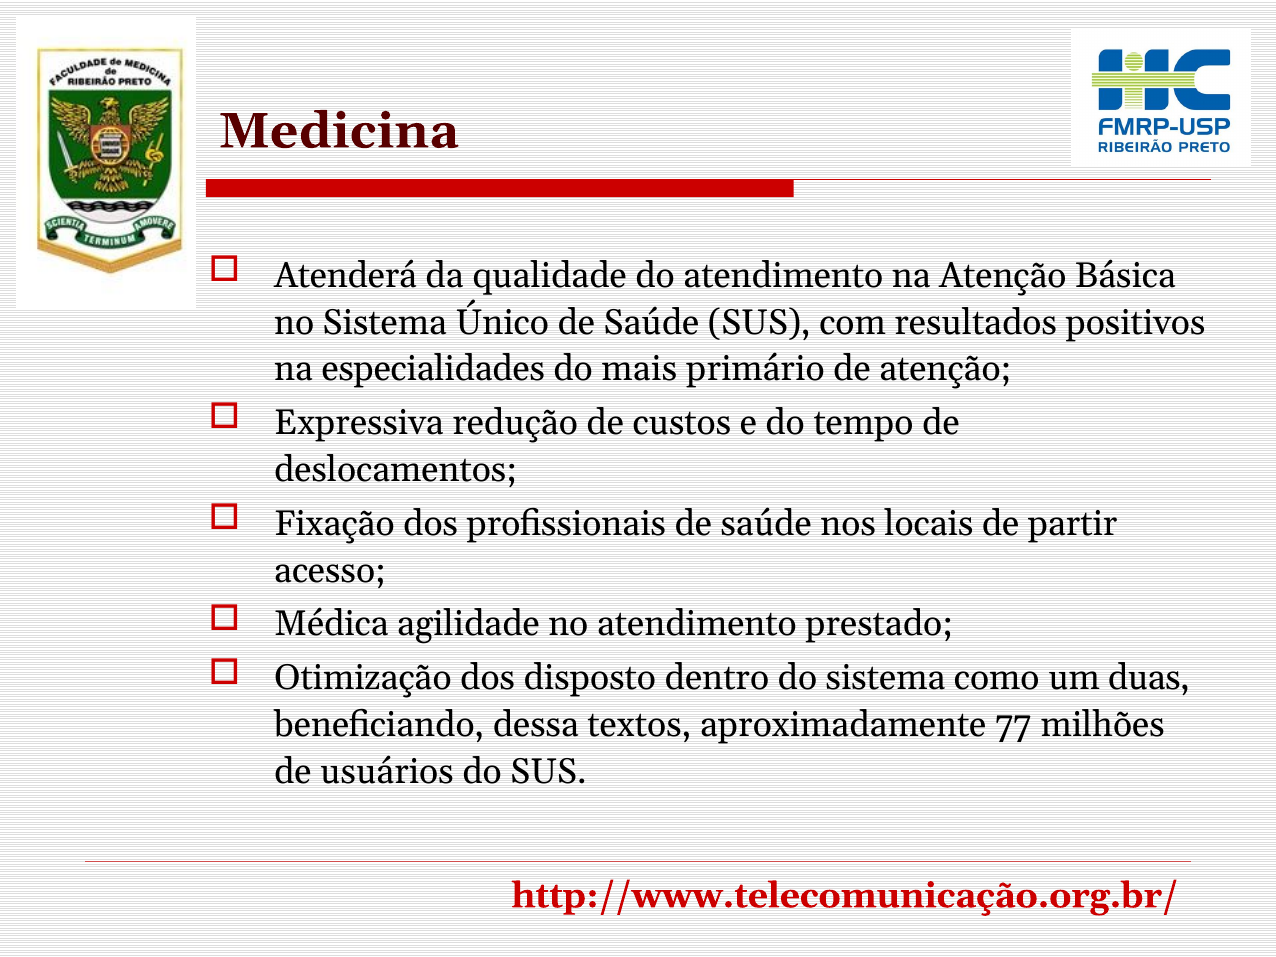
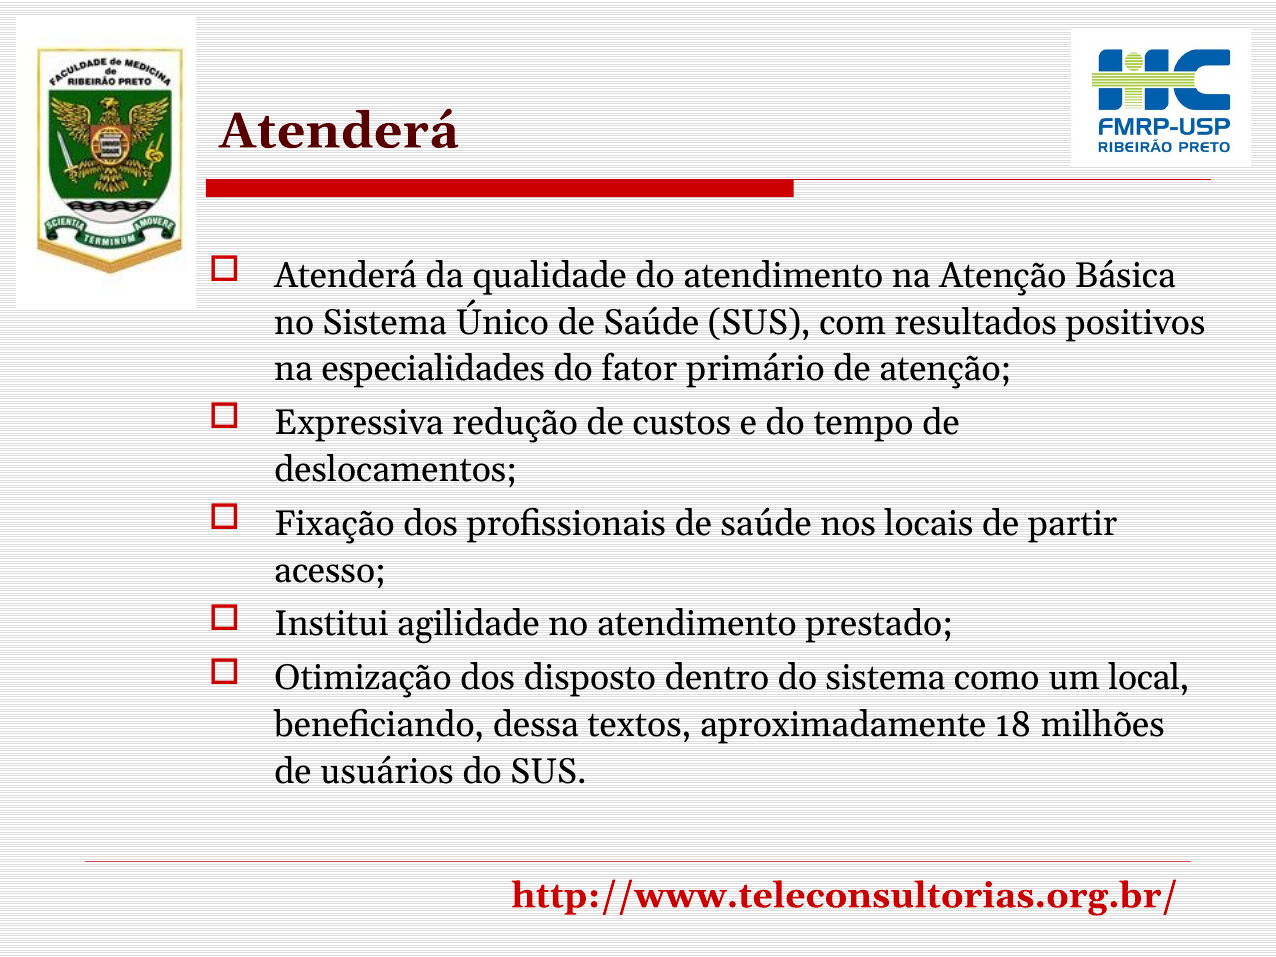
Medicina at (339, 131): Medicina -> Atenderá
mais: mais -> fator
Médica: Médica -> Institui
duas: duas -> local
77: 77 -> 18
http://www.telecomunicação.org.br/: http://www.telecomunicação.org.br/ -> http://www.teleconsultorias.org.br/
